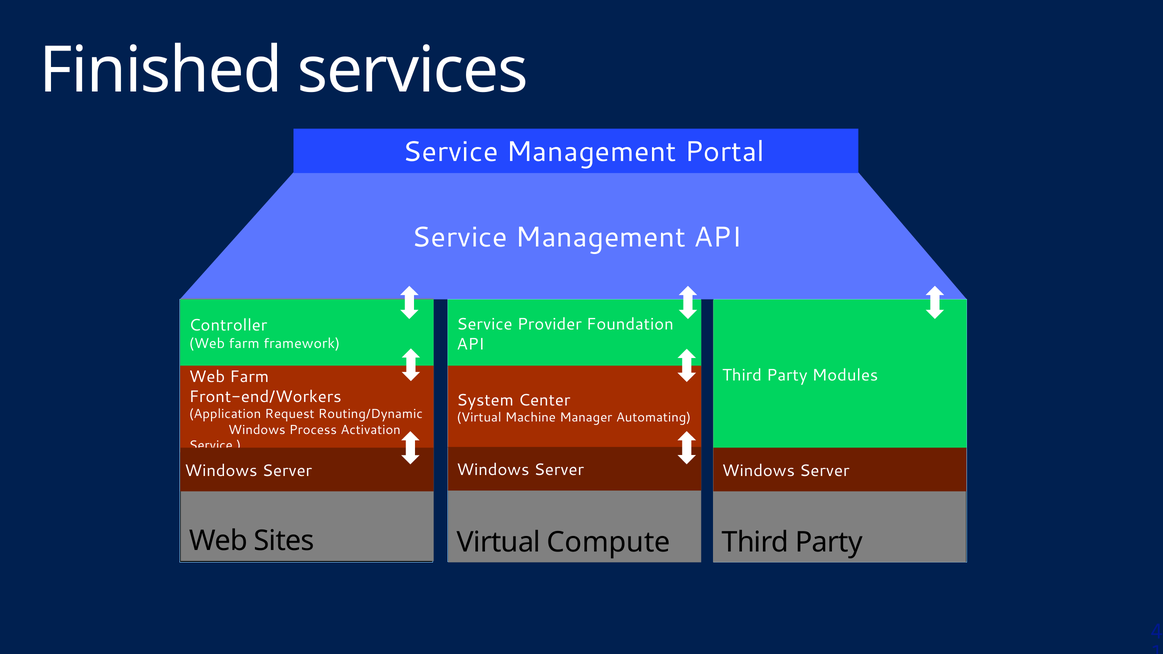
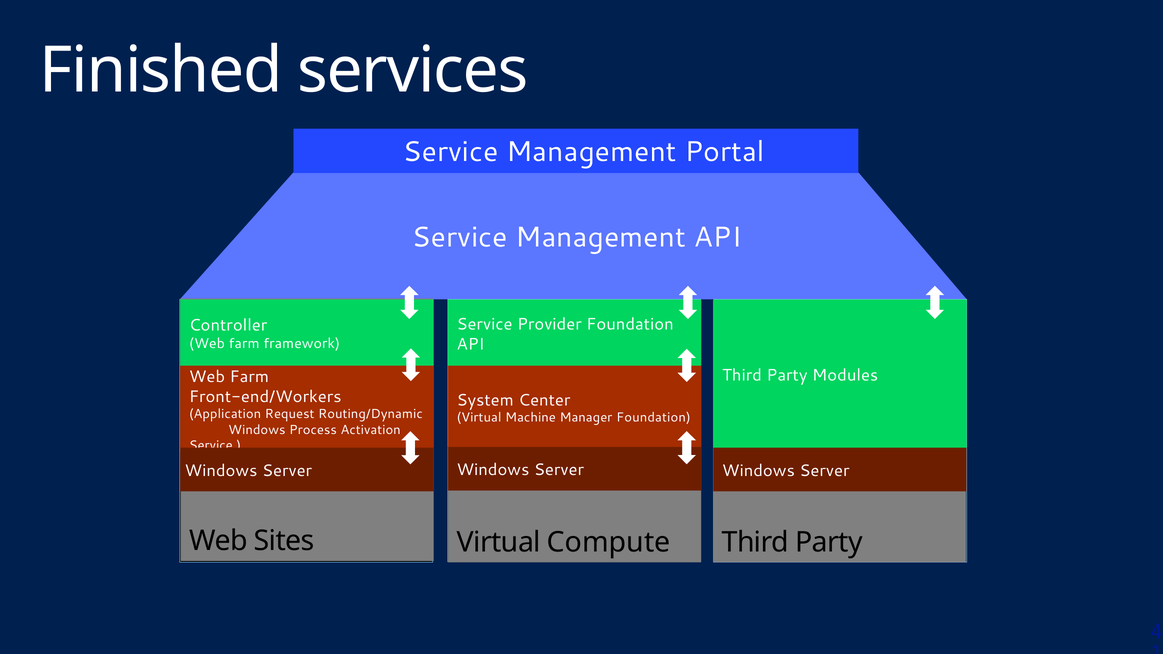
Manager Automating: Automating -> Foundation
